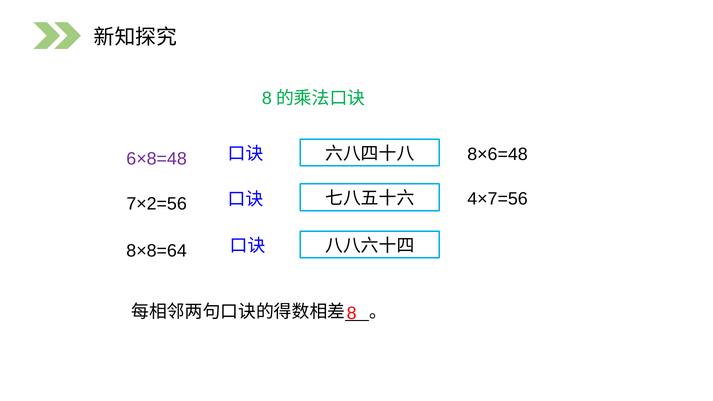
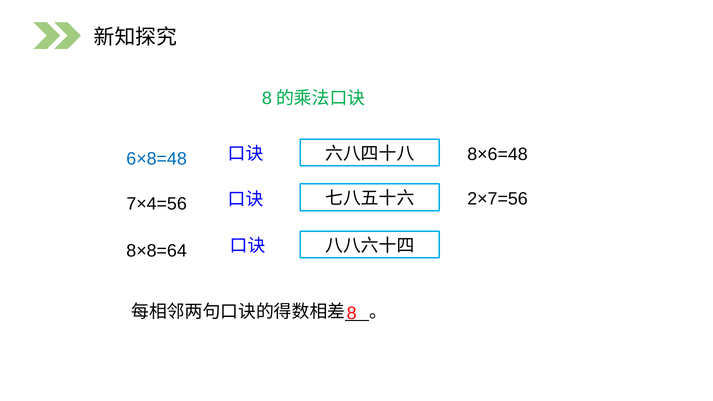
6×8=48 colour: purple -> blue
4×7=56: 4×7=56 -> 2×7=56
7×2=56: 7×2=56 -> 7×4=56
